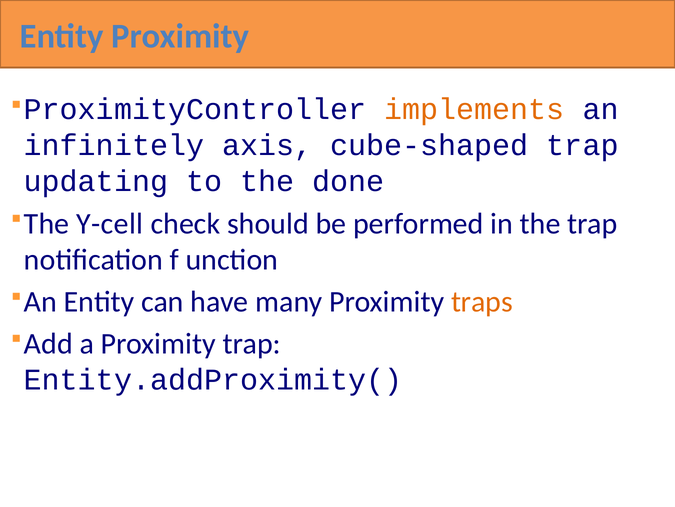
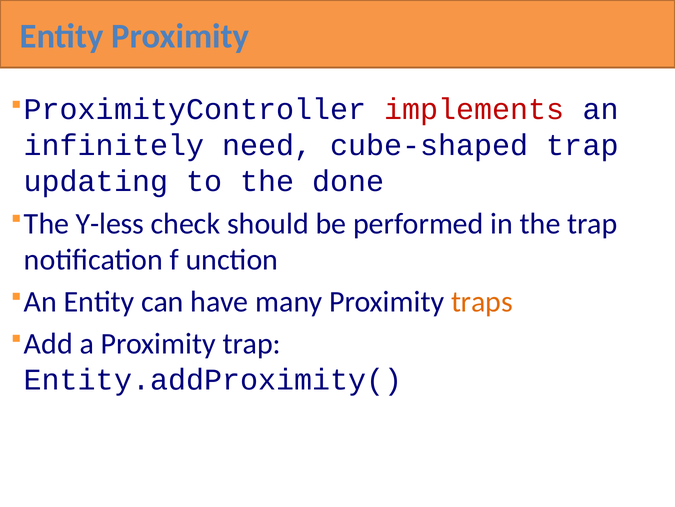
implements colour: orange -> red
axis: axis -> need
Y-cell: Y-cell -> Y-less
